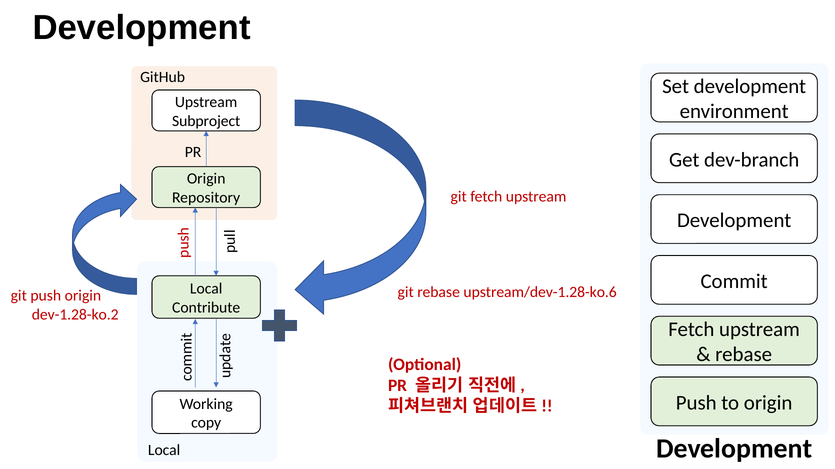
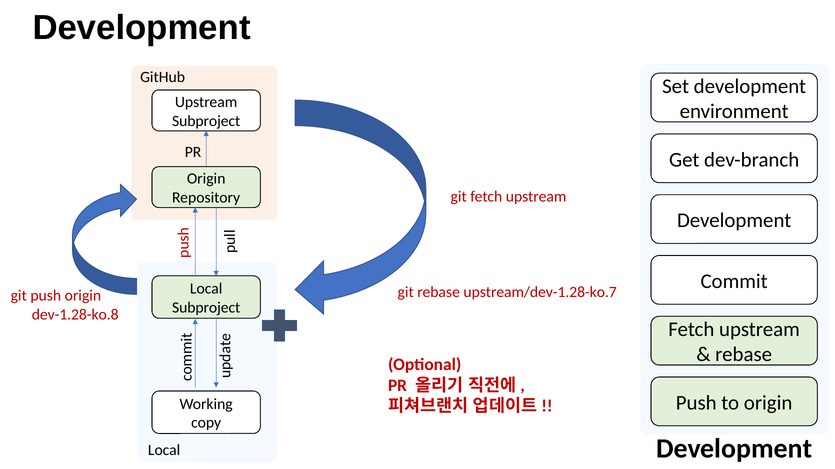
upstream/dev-1.28-ko.6: upstream/dev-1.28-ko.6 -> upstream/dev-1.28-ko.7
Contribute at (206, 308): Contribute -> Subproject
dev-1.28-ko.2: dev-1.28-ko.2 -> dev-1.28-ko.8
